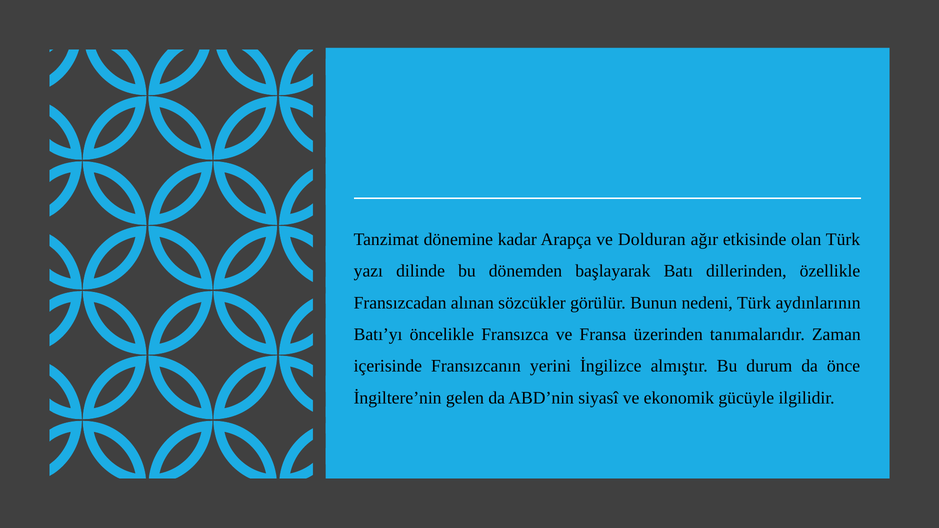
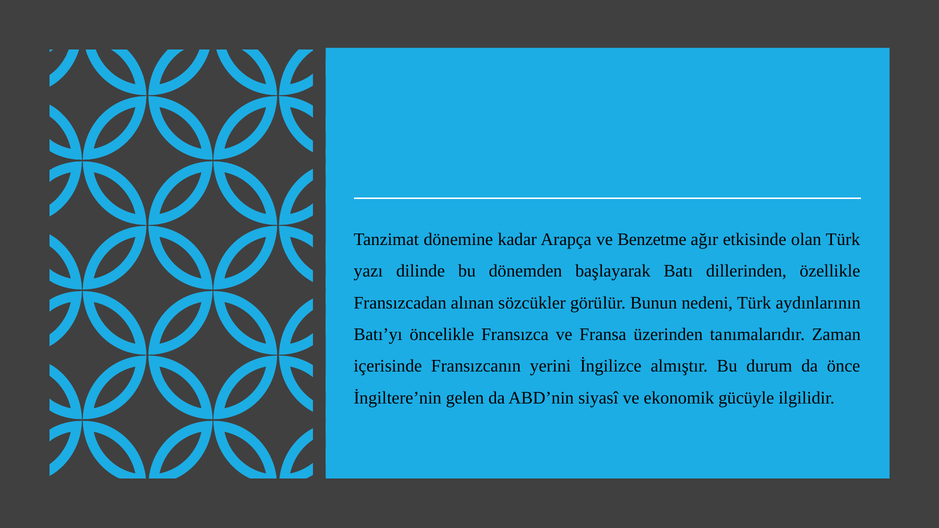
Dolduran: Dolduran -> Benzetme
